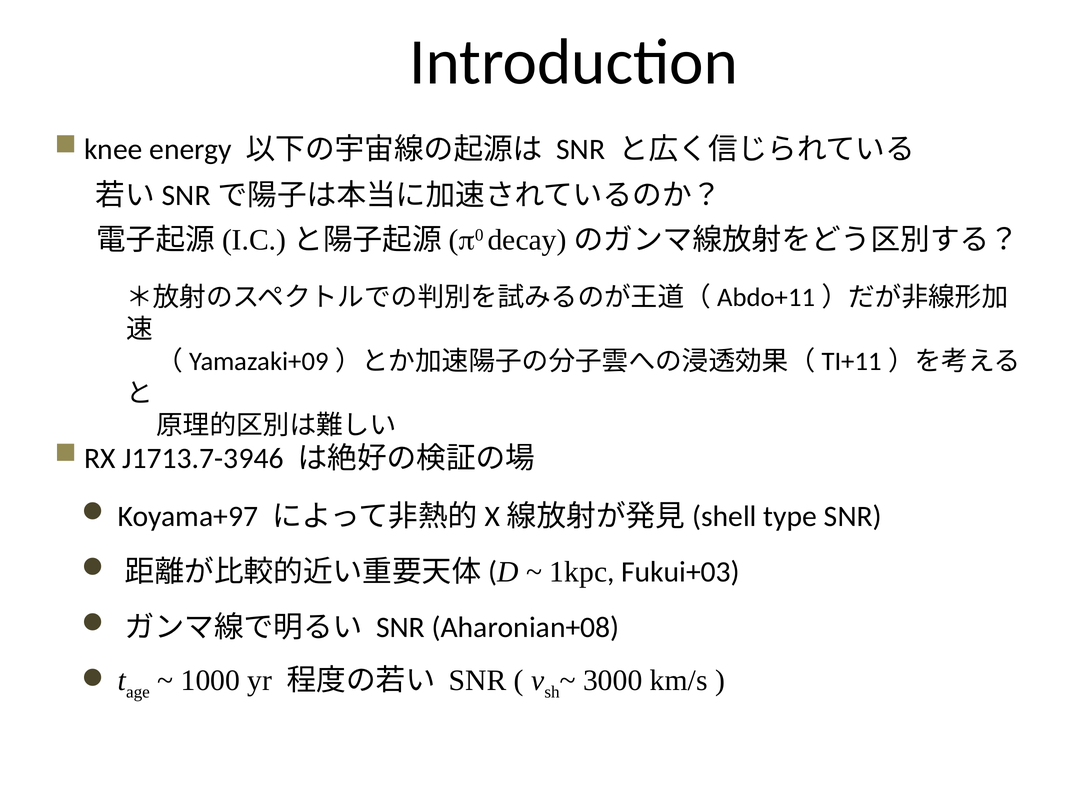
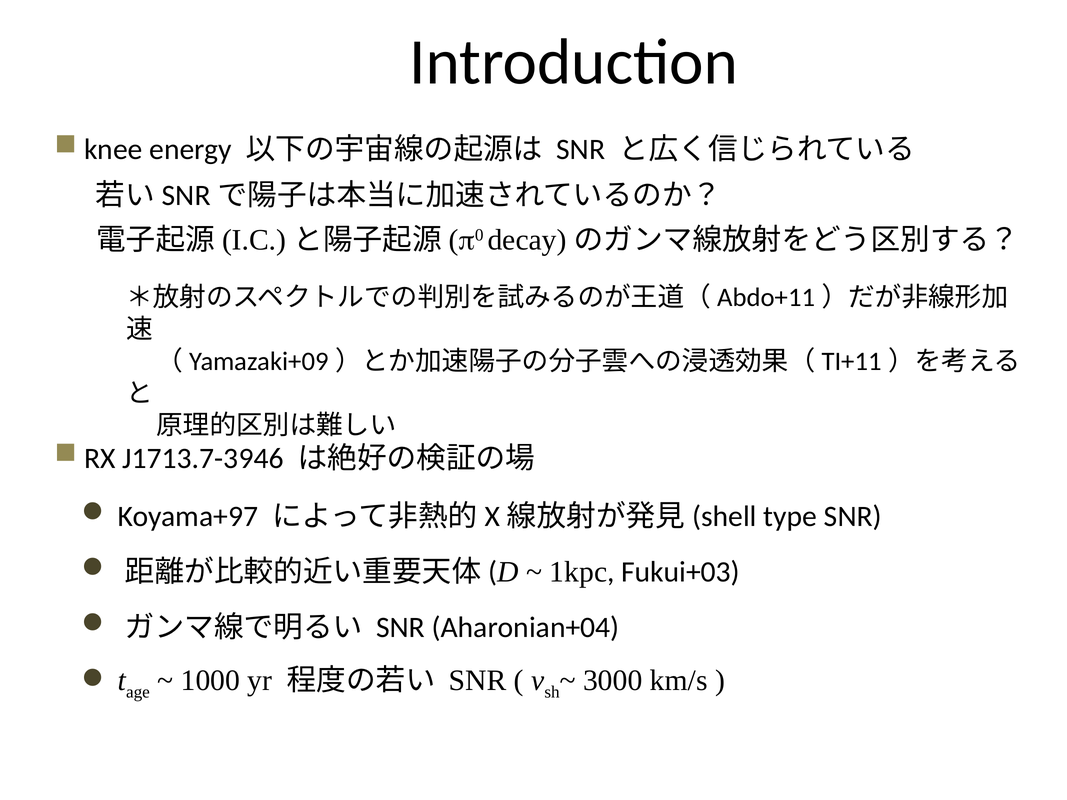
Aharonian+08: Aharonian+08 -> Aharonian+04
